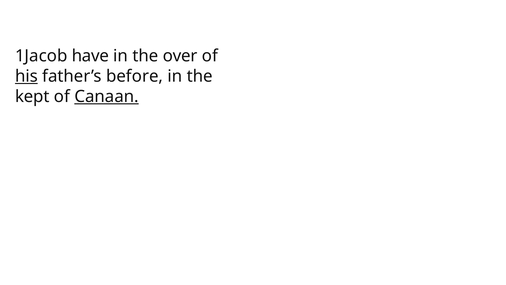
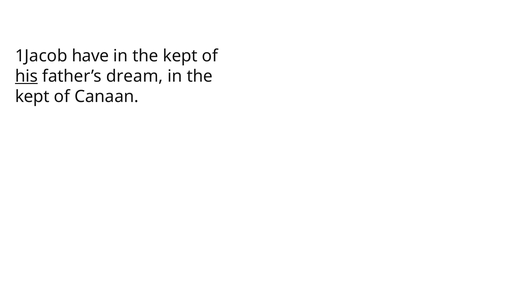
over at (180, 56): over -> kept
before: before -> dream
Canaan underline: present -> none
